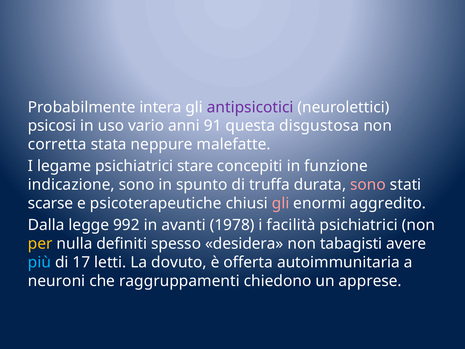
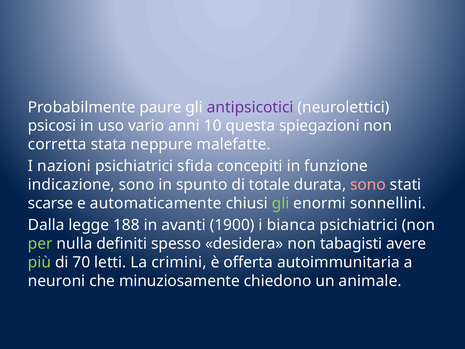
intera: intera -> paure
91: 91 -> 10
disgustosa: disgustosa -> spiegazioni
legame: legame -> nazioni
stare: stare -> sfida
truffa: truffa -> totale
psicoterapeutiche: psicoterapeutiche -> automaticamente
gli at (281, 203) colour: pink -> light green
aggredito: aggredito -> sonnellini
992: 992 -> 188
1978: 1978 -> 1900
facilità: facilità -> bianca
per colour: yellow -> light green
più colour: light blue -> light green
17: 17 -> 70
dovuto: dovuto -> crimini
raggruppamenti: raggruppamenti -> minuziosamente
apprese: apprese -> animale
